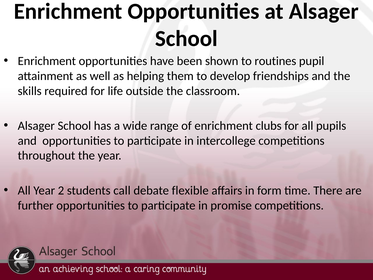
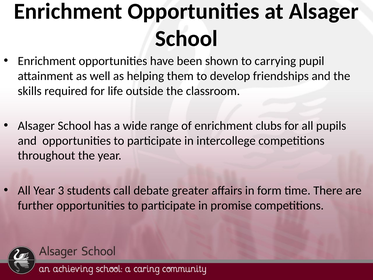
routines: routines -> carrying
2: 2 -> 3
flexible: flexible -> greater
